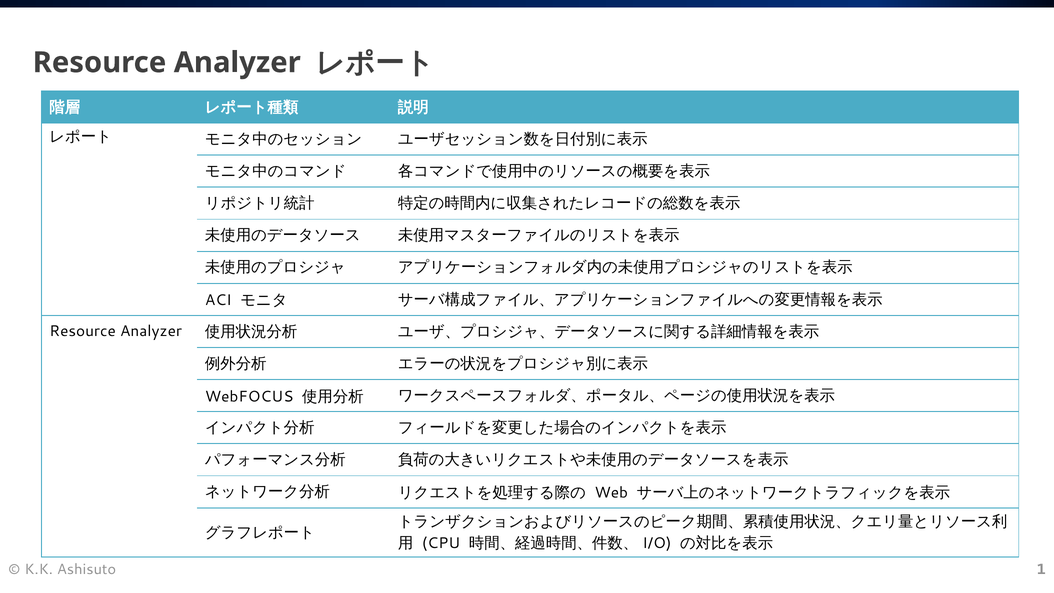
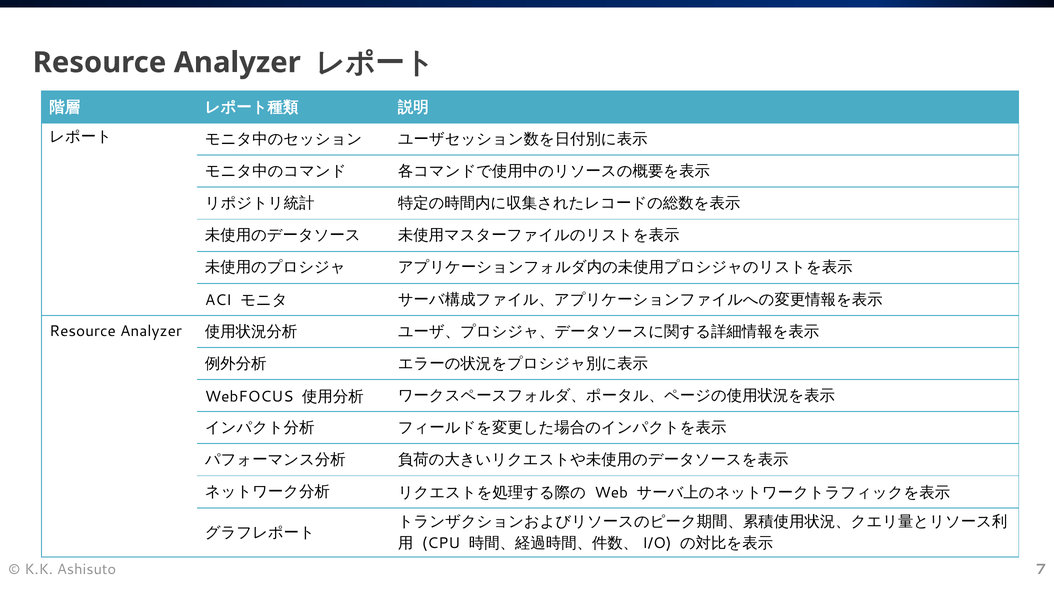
1: 1 -> 7
